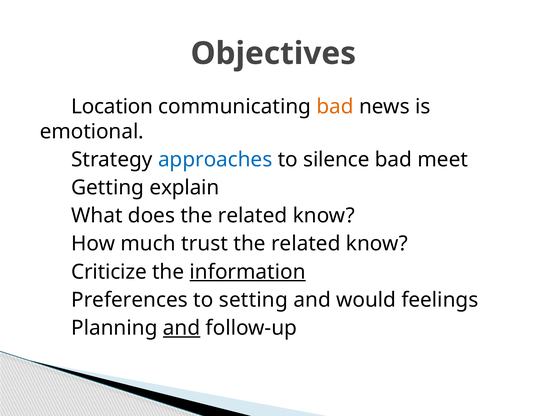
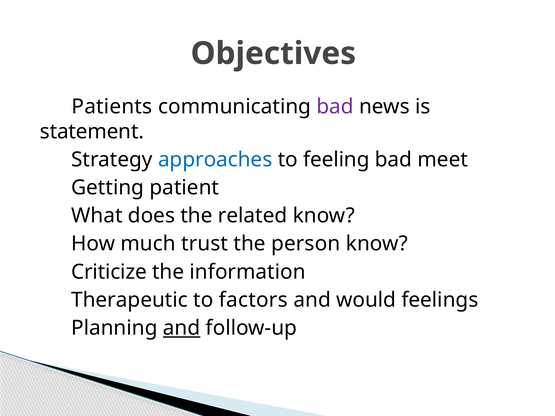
Location: Location -> Patients
bad at (335, 107) colour: orange -> purple
emotional: emotional -> statement
silence: silence -> feeling
explain: explain -> patient
related at (306, 244): related -> person
information underline: present -> none
Preferences: Preferences -> Therapeutic
setting: setting -> factors
